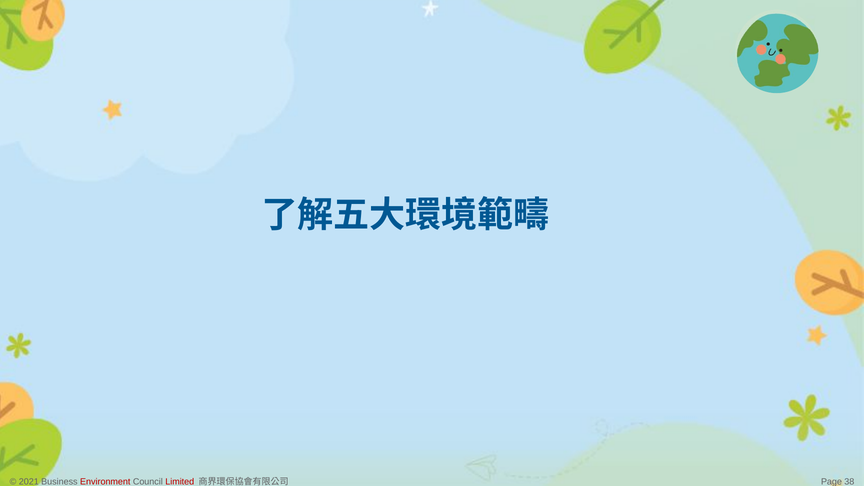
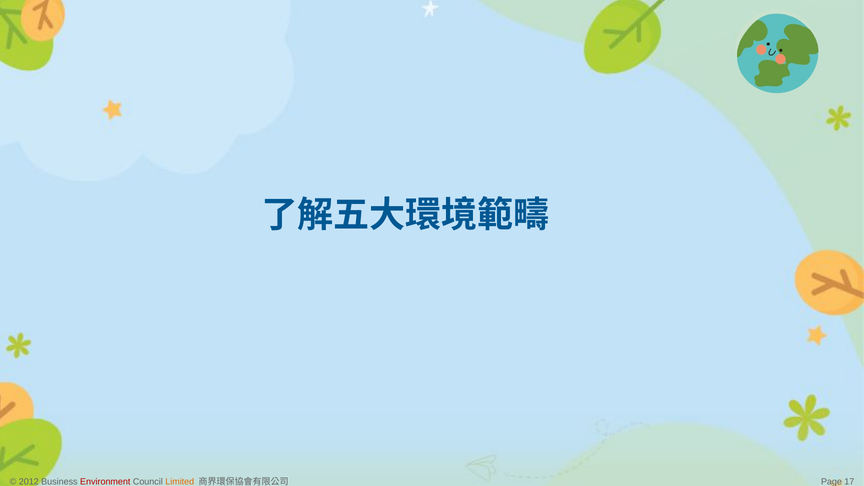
2021: 2021 -> 2012
Limited colour: red -> orange
38: 38 -> 17
